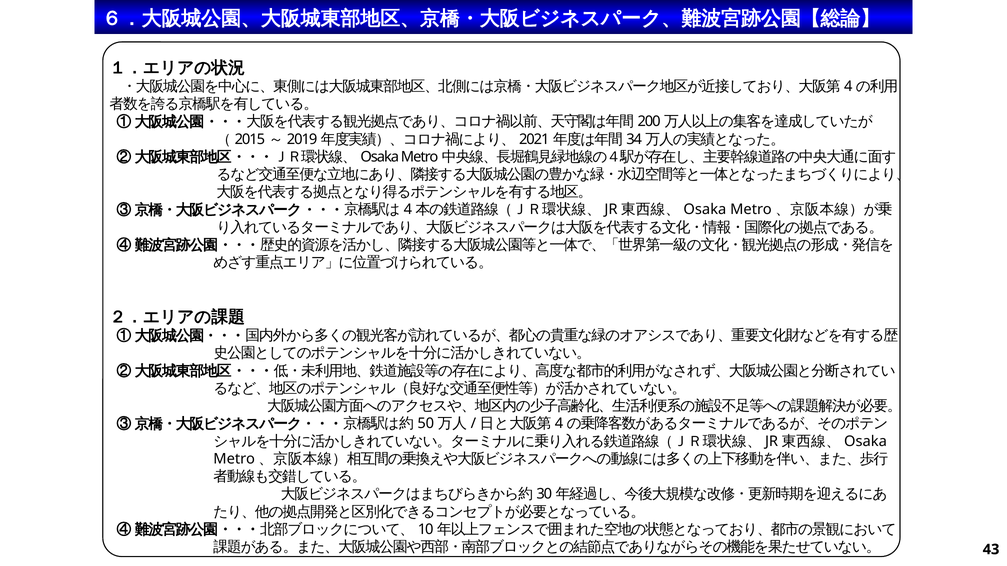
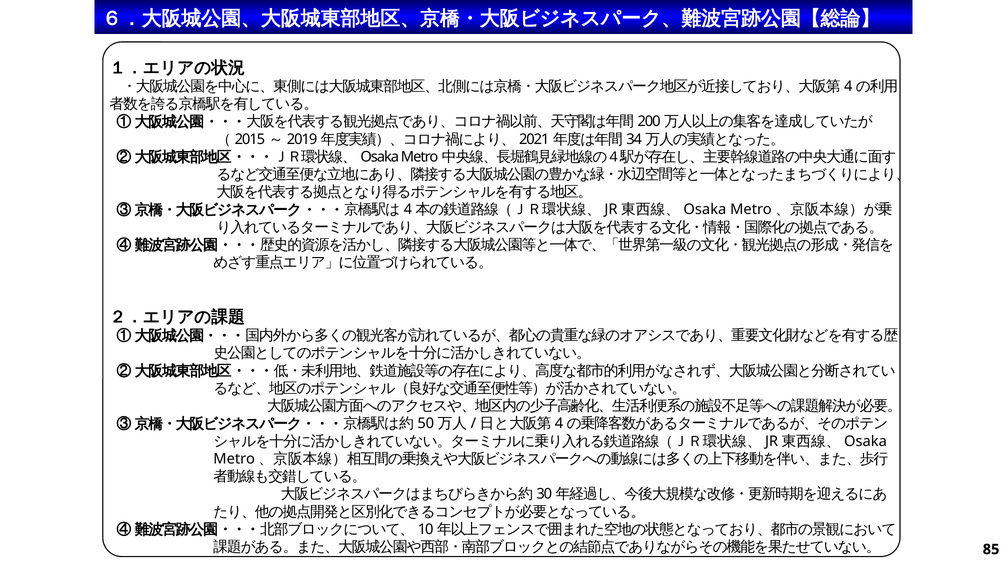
43: 43 -> 85
